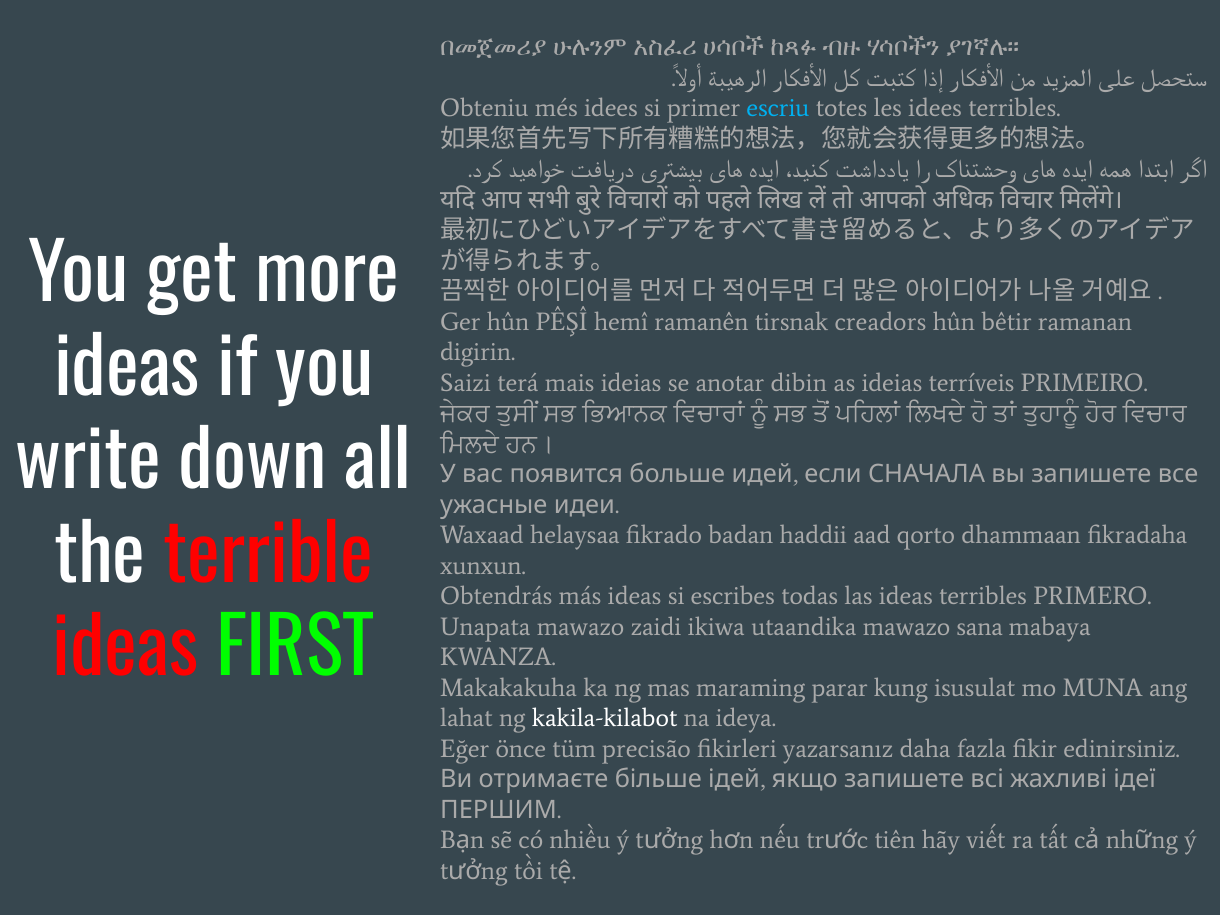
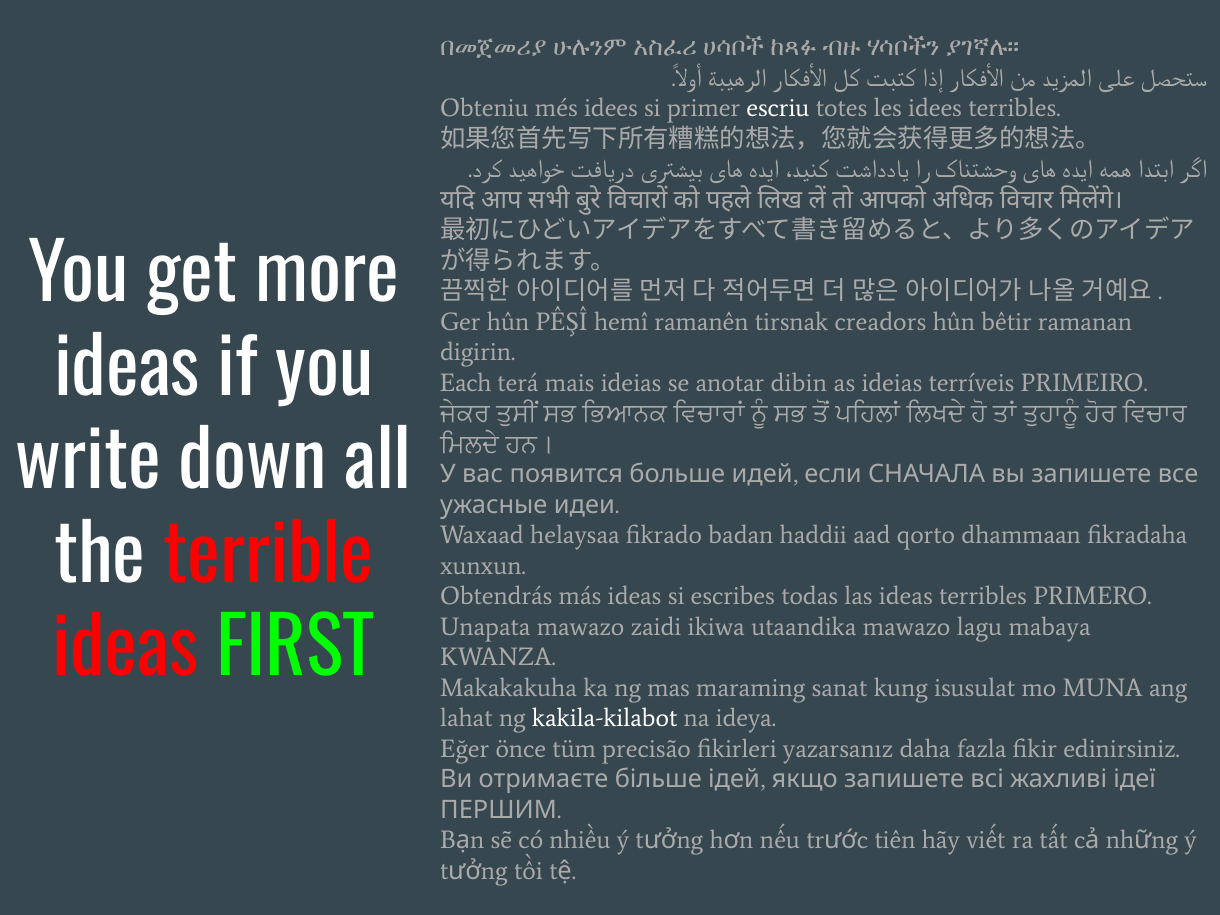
escriu colour: light blue -> white
Saizi: Saizi -> Each
sana: sana -> lagu
parar: parar -> sanat
